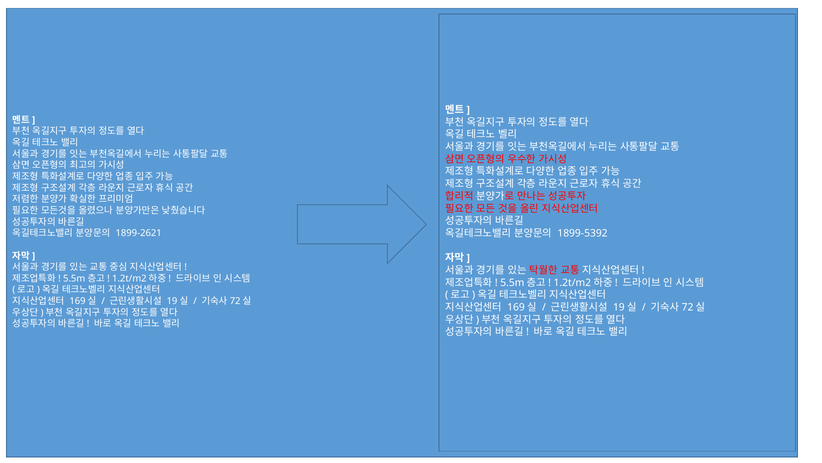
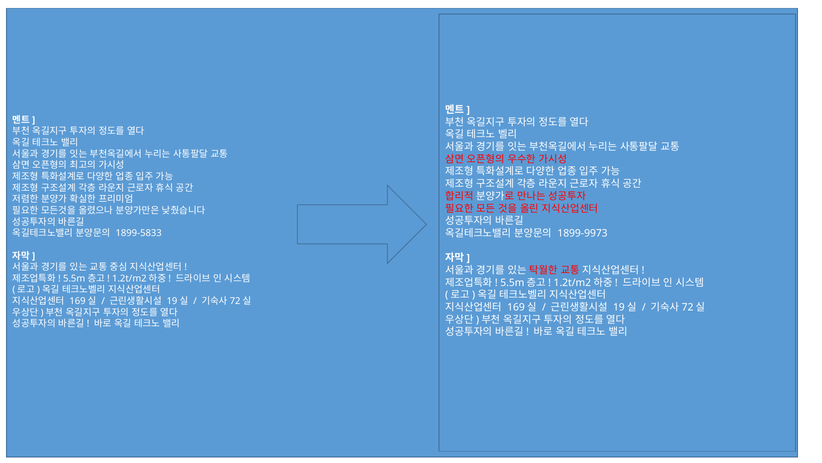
1899-5392: 1899-5392 -> 1899-9973
1899-2621: 1899-2621 -> 1899-5833
